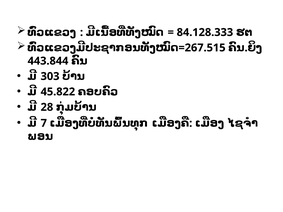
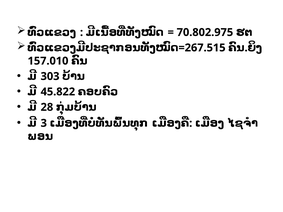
84.128.333: 84.128.333 -> 70.802.975
443.844: 443.844 -> 157.010
7: 7 -> 3
